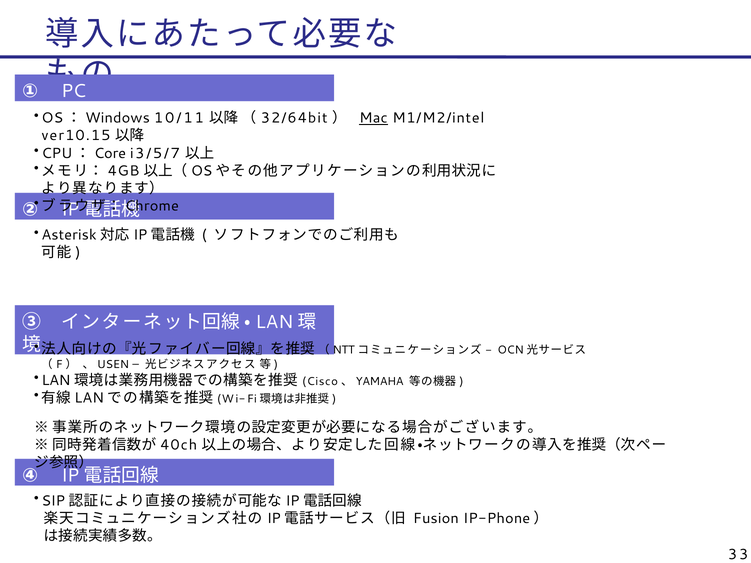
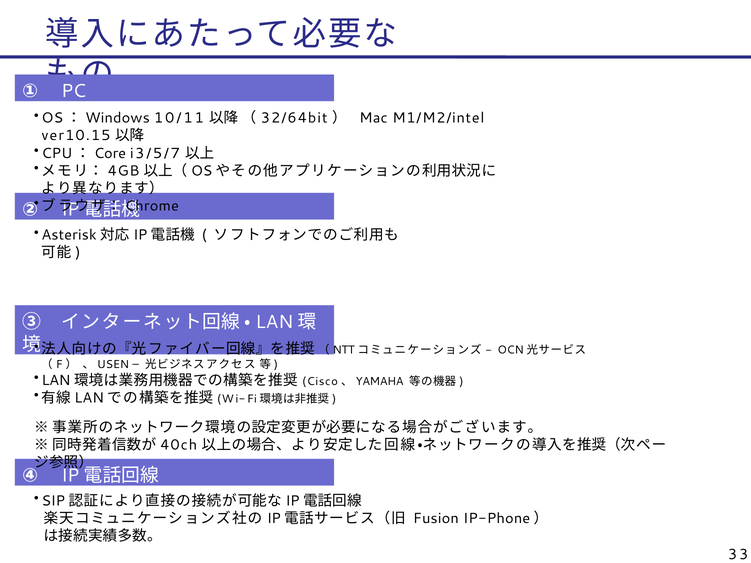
Mac underline: present -> none
